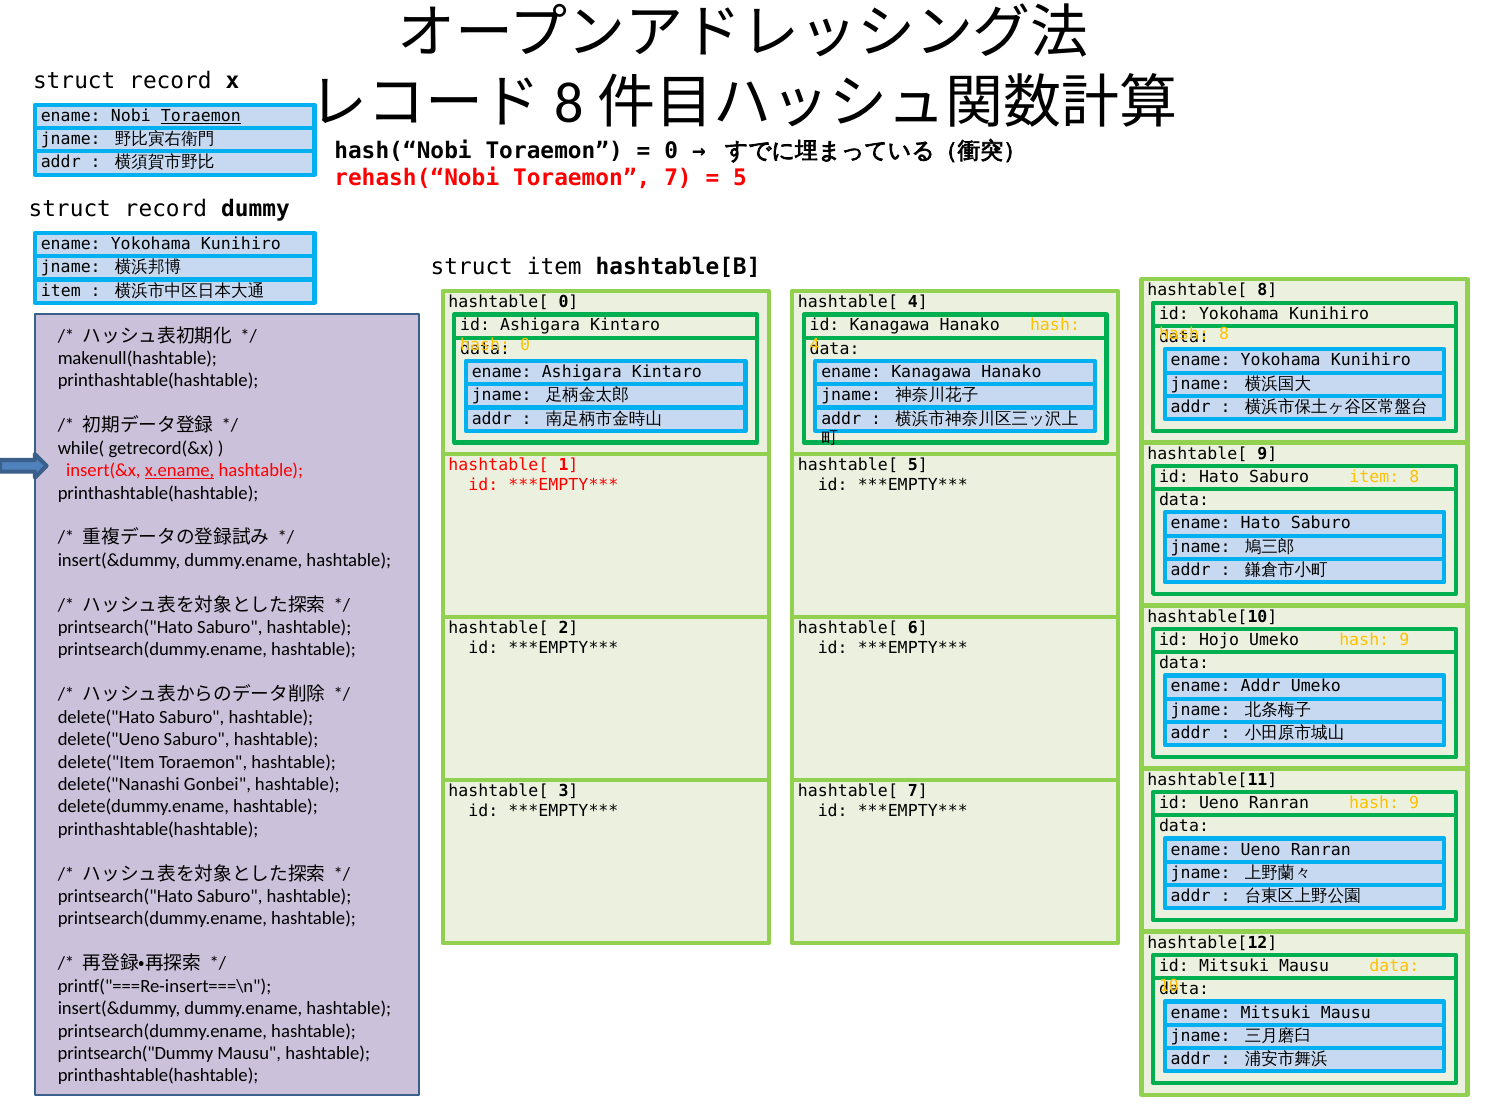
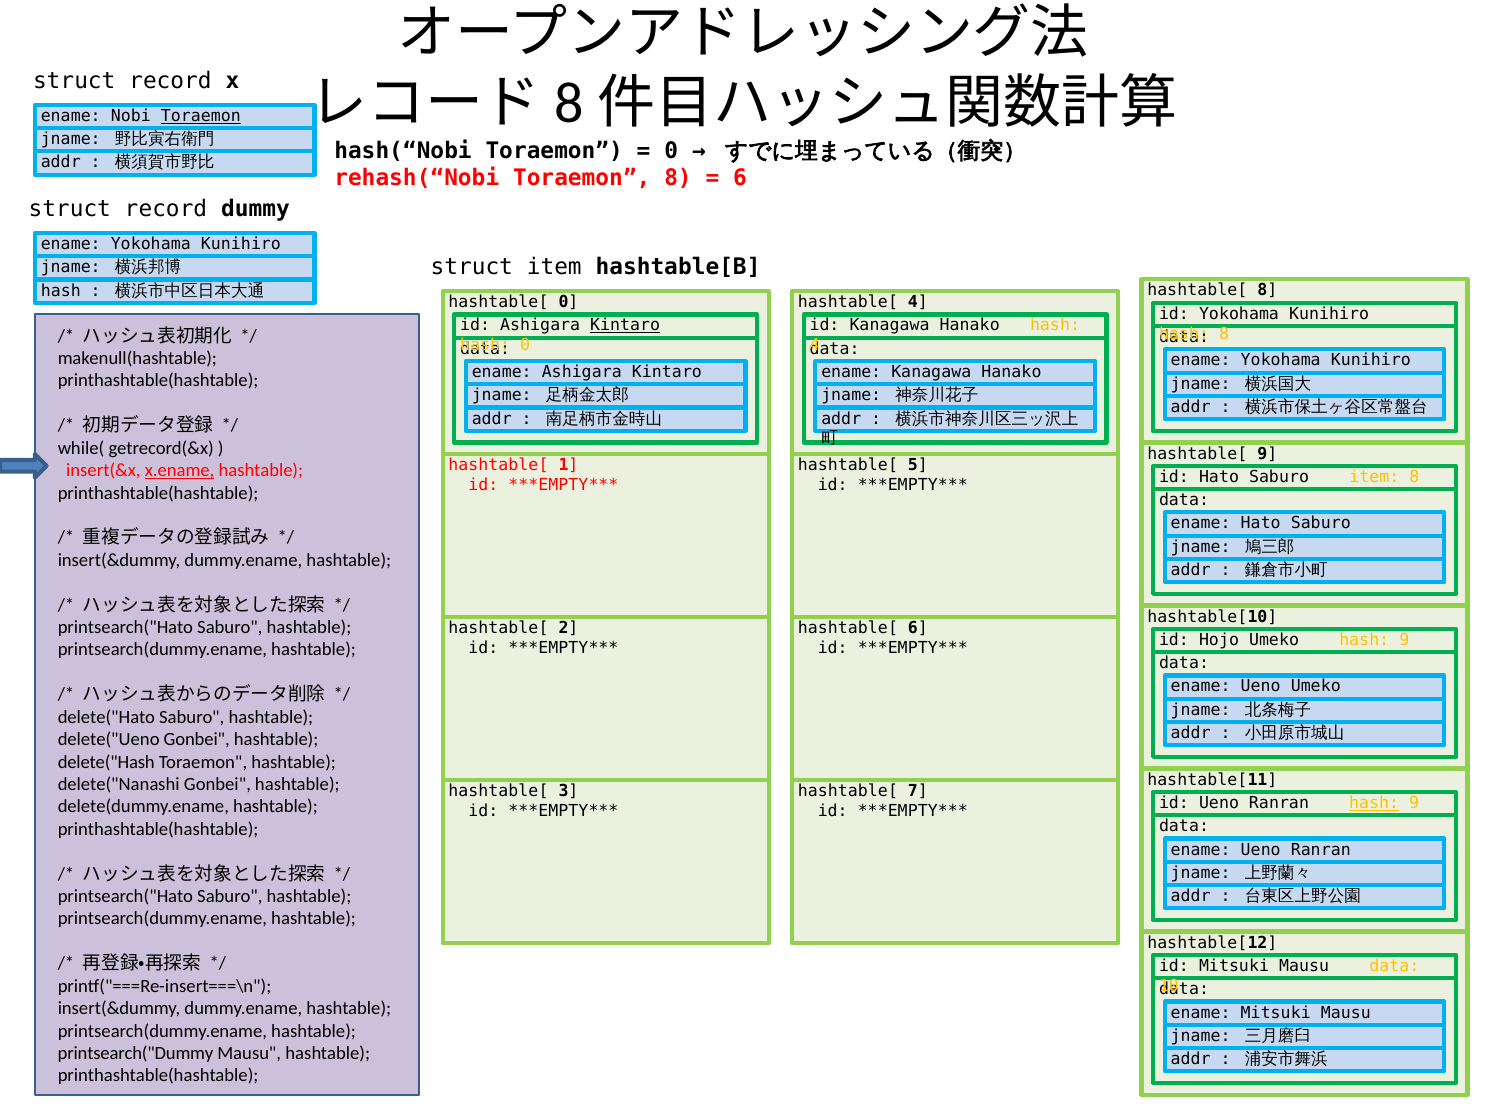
Toraemon 7: 7 -> 8
5 at (740, 178): 5 -> 6
item at (61, 291): item -> hash
Kintaro at (625, 326) underline: none -> present
Addr at (1261, 687): Addr -> Ueno
delete("Ueno Saburo: Saburo -> Gonbei
delete("Item: delete("Item -> delete("Hash
hash at (1374, 803) underline: none -> present
